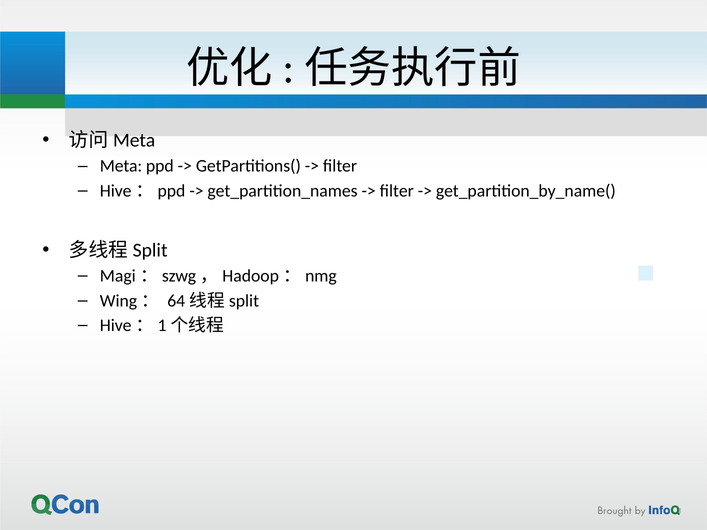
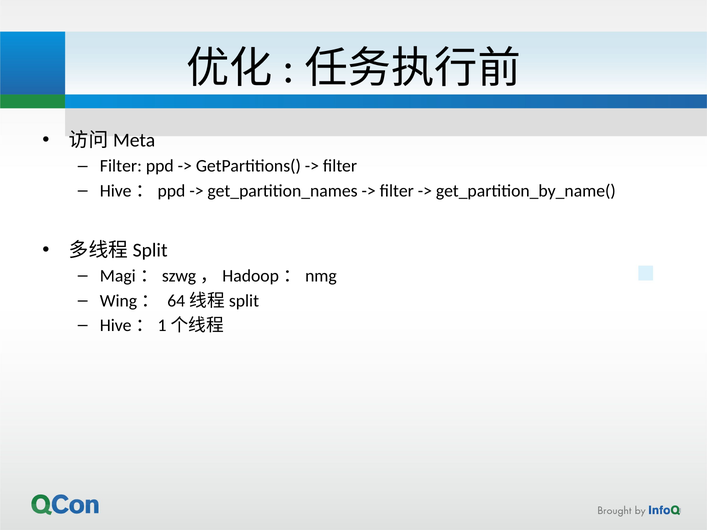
Meta at (121, 166): Meta -> Filter
